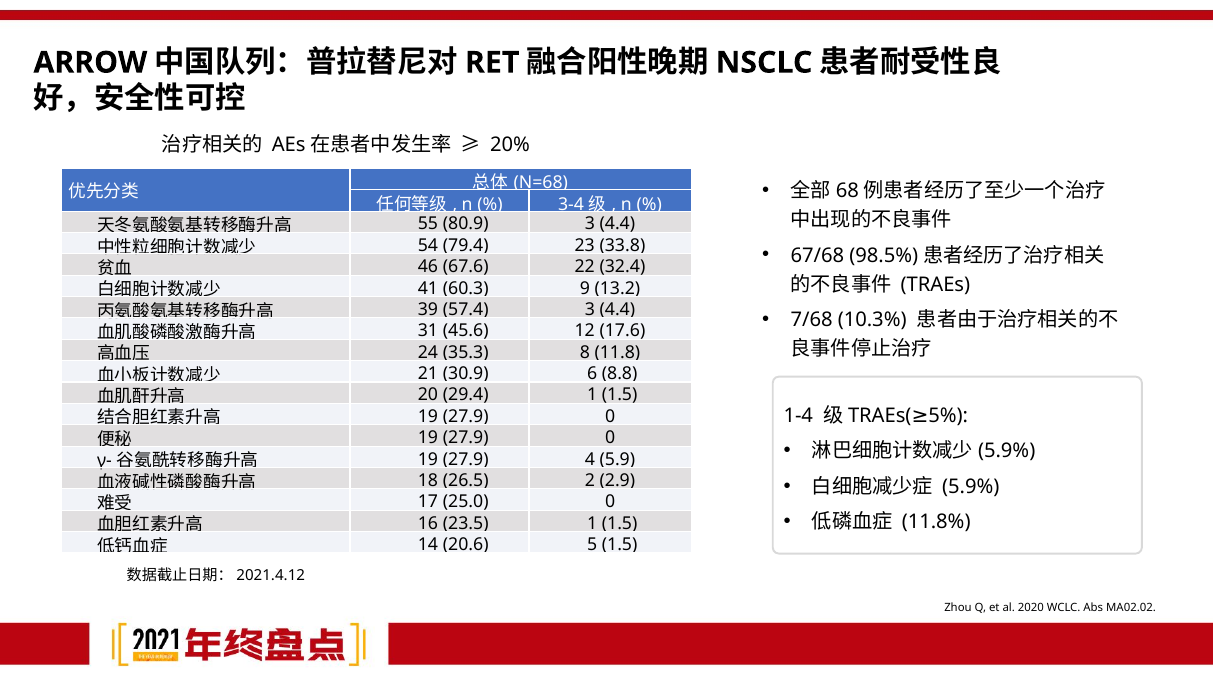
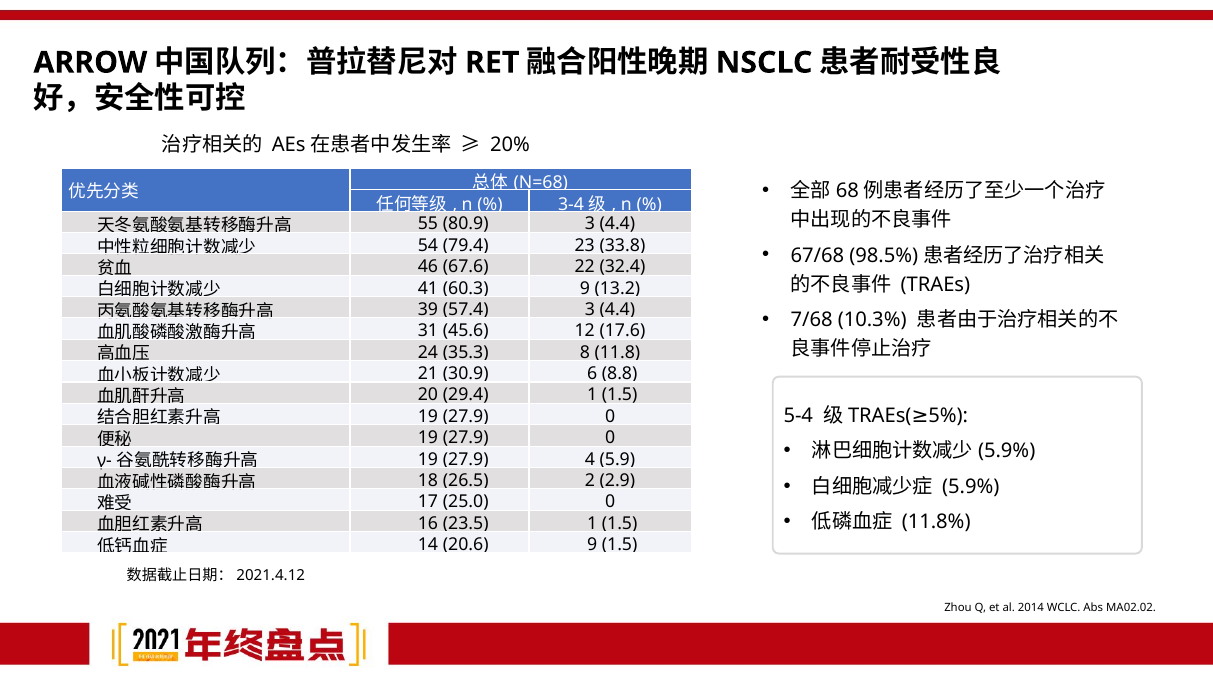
1-4: 1-4 -> 5-4
20.6 5: 5 -> 9
2020: 2020 -> 2014
